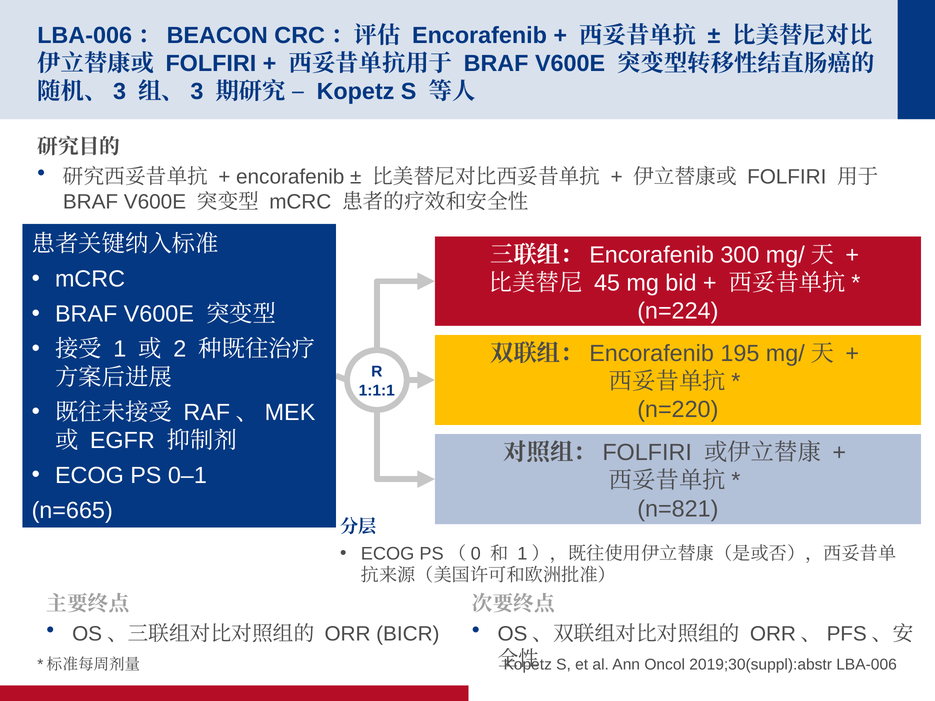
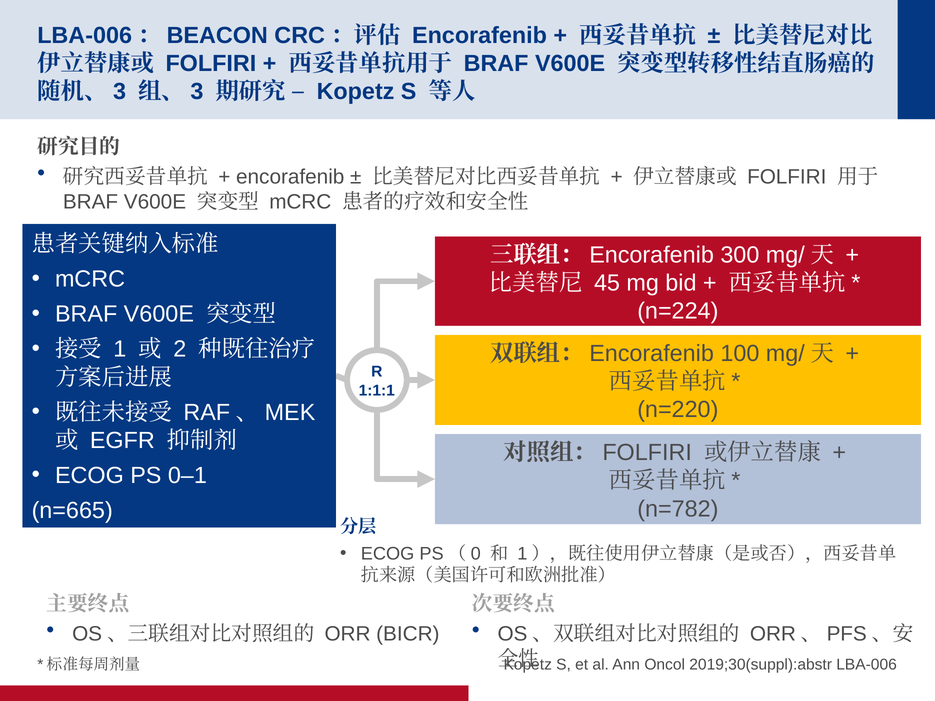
195: 195 -> 100
n=821: n=821 -> n=782
